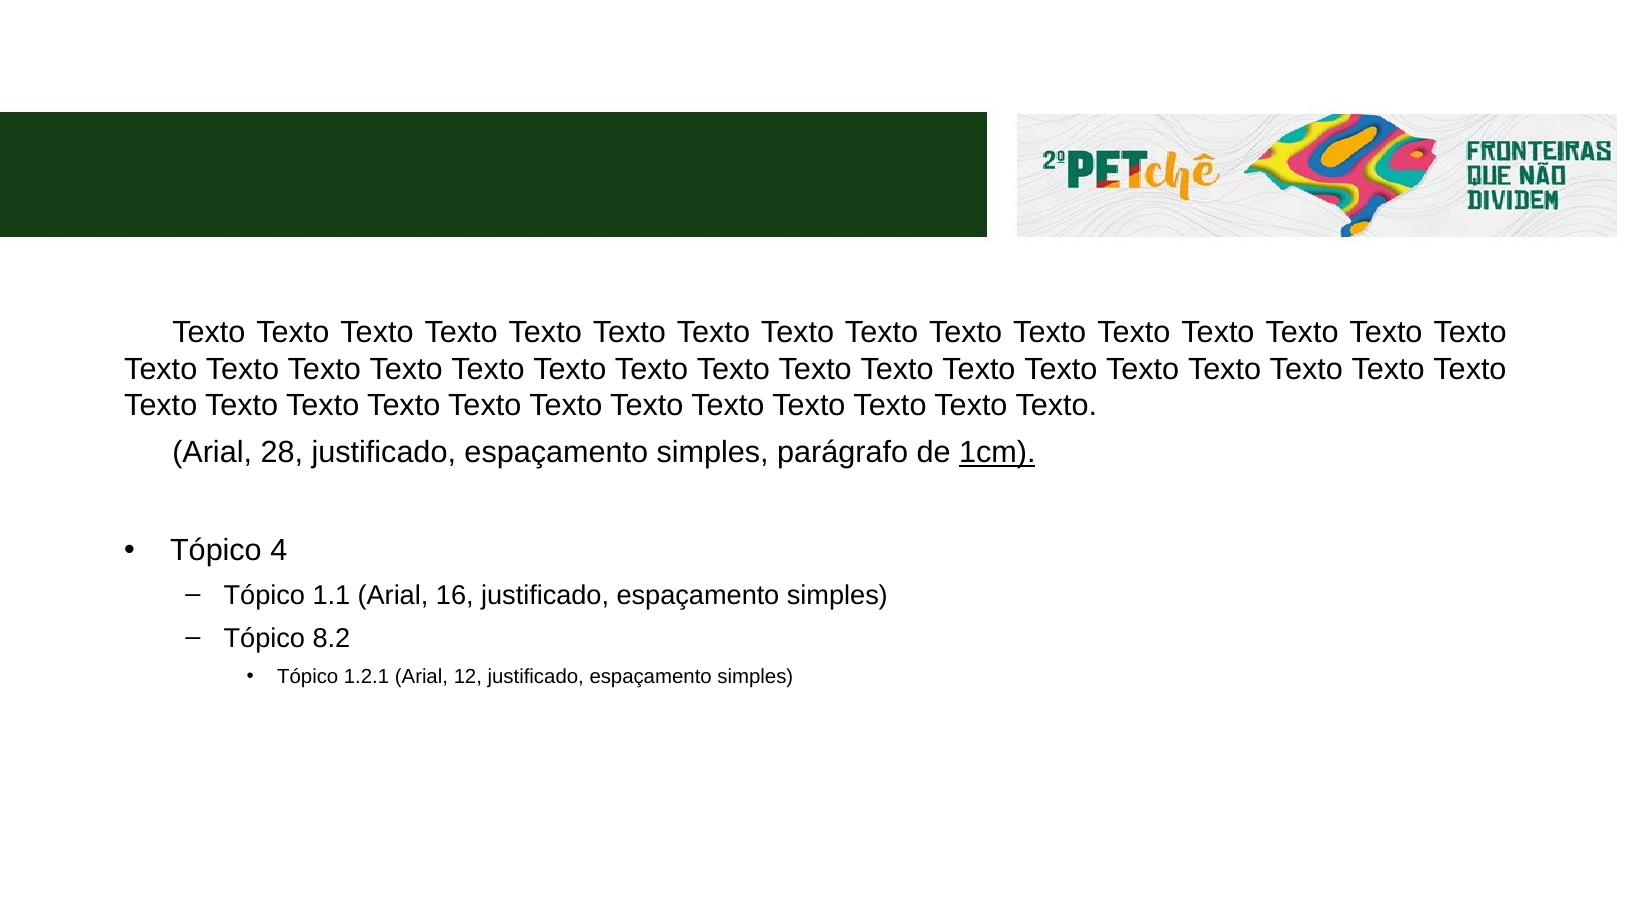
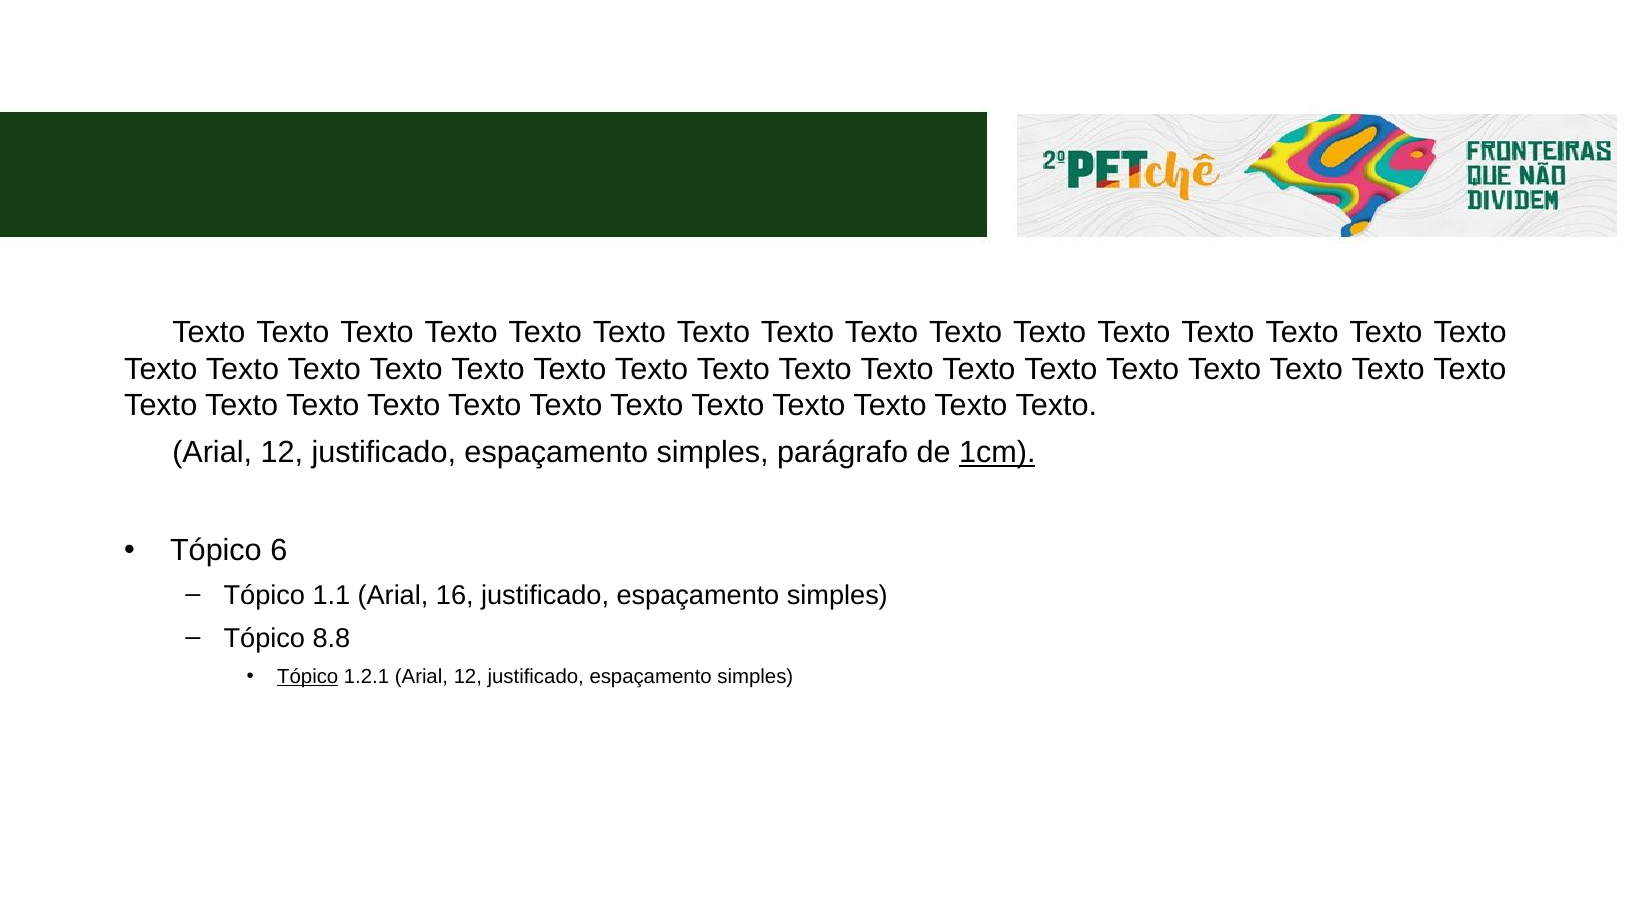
28 at (282, 453): 28 -> 12
4: 4 -> 6
8.2: 8.2 -> 8.8
Tópico at (308, 677) underline: none -> present
